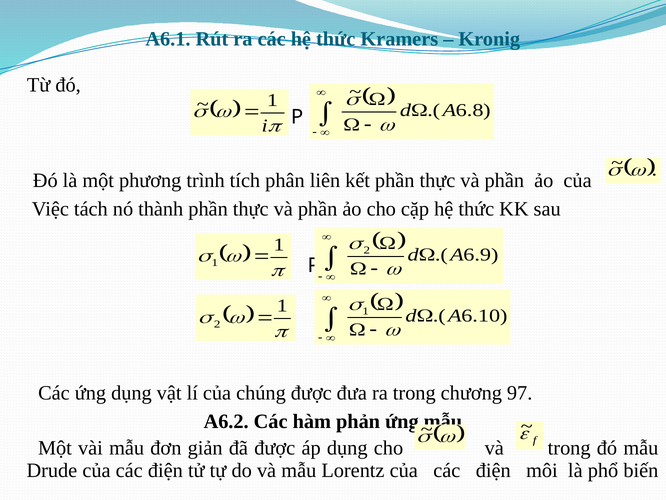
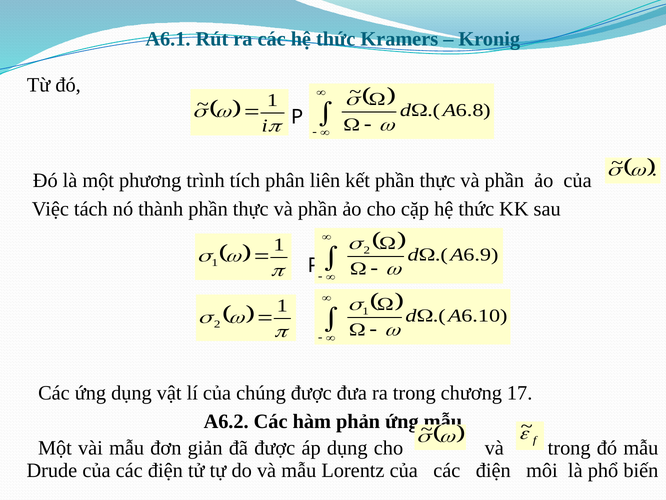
97: 97 -> 17
